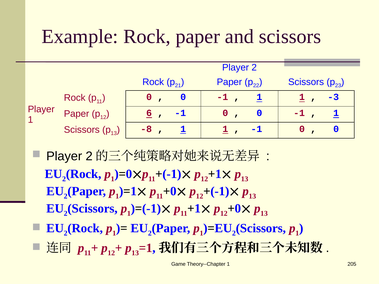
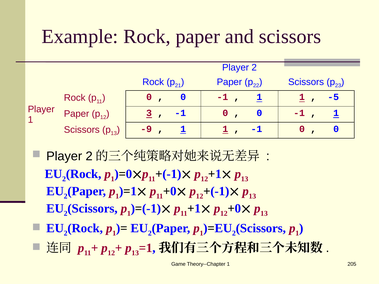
-3: -3 -> -5
6: 6 -> 3
-8: -8 -> -9
